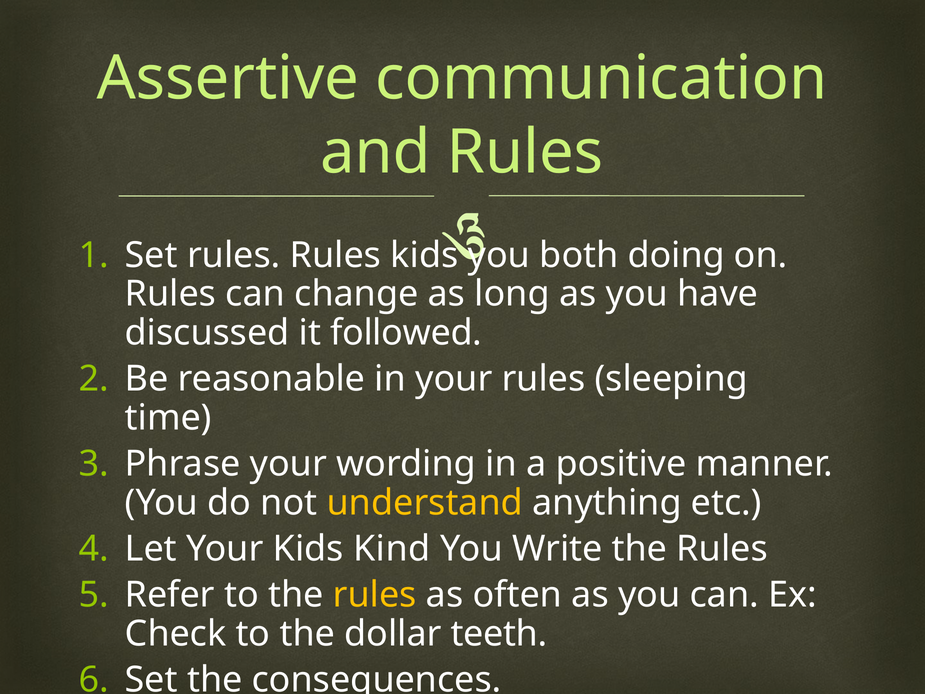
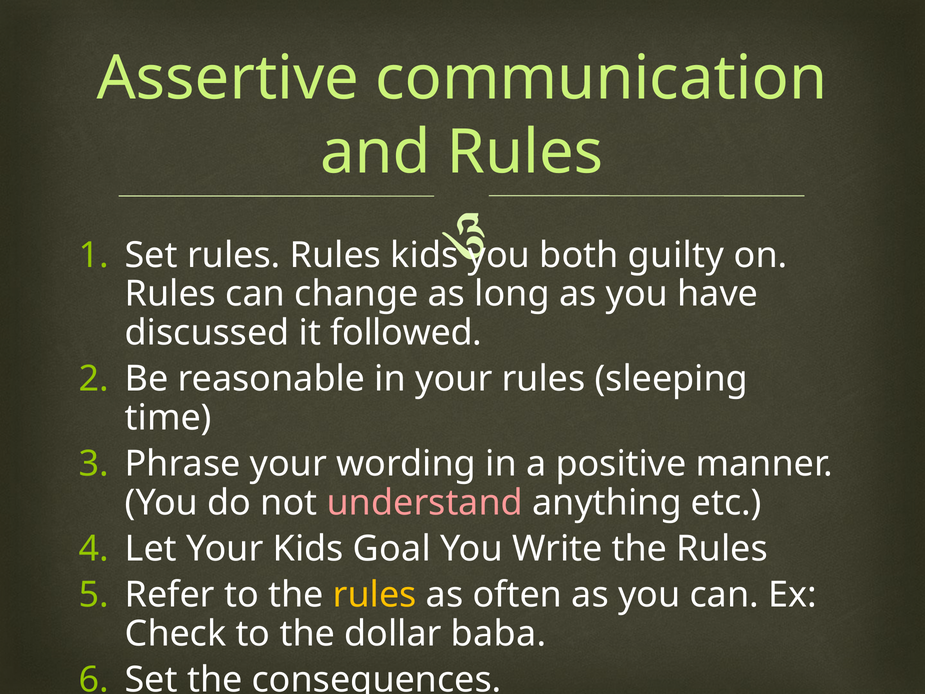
doing: doing -> guilty
understand colour: yellow -> pink
Kind: Kind -> Goal
teeth: teeth -> baba
